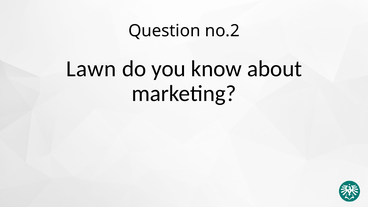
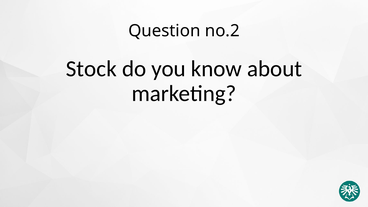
Lawn: Lawn -> Stock
